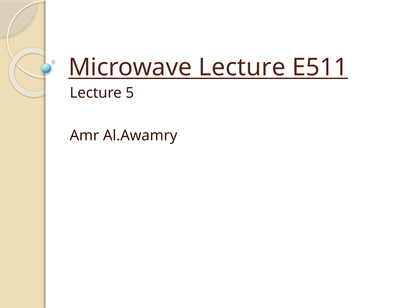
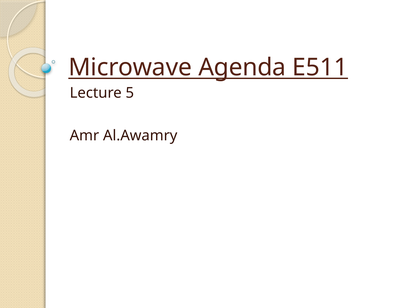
Microwave Lecture: Lecture -> Agenda
